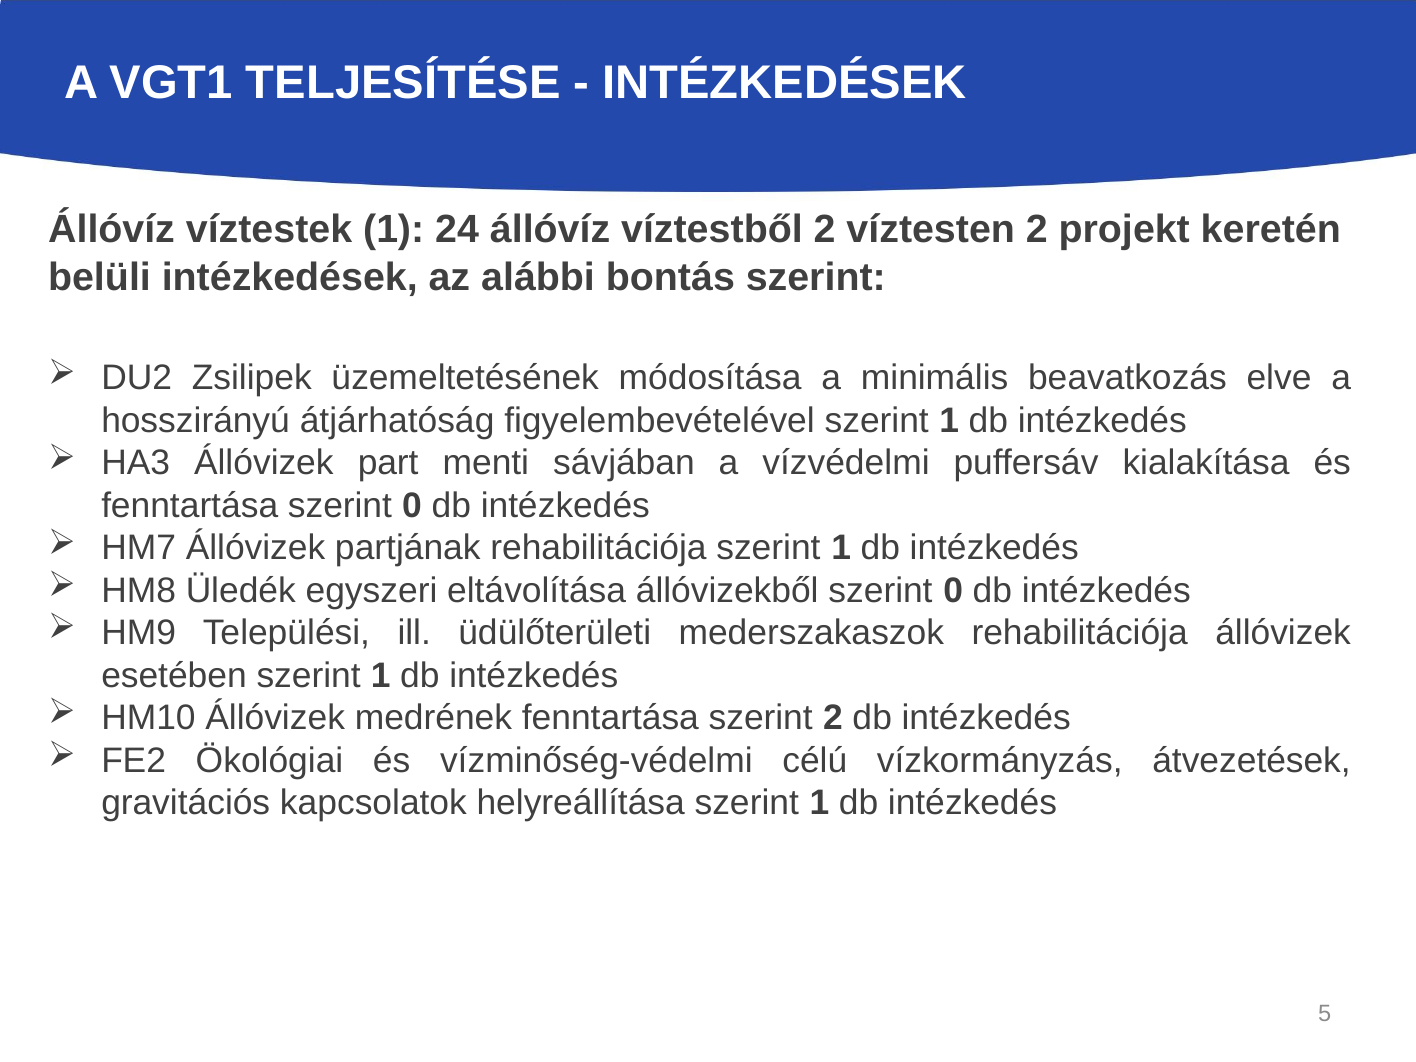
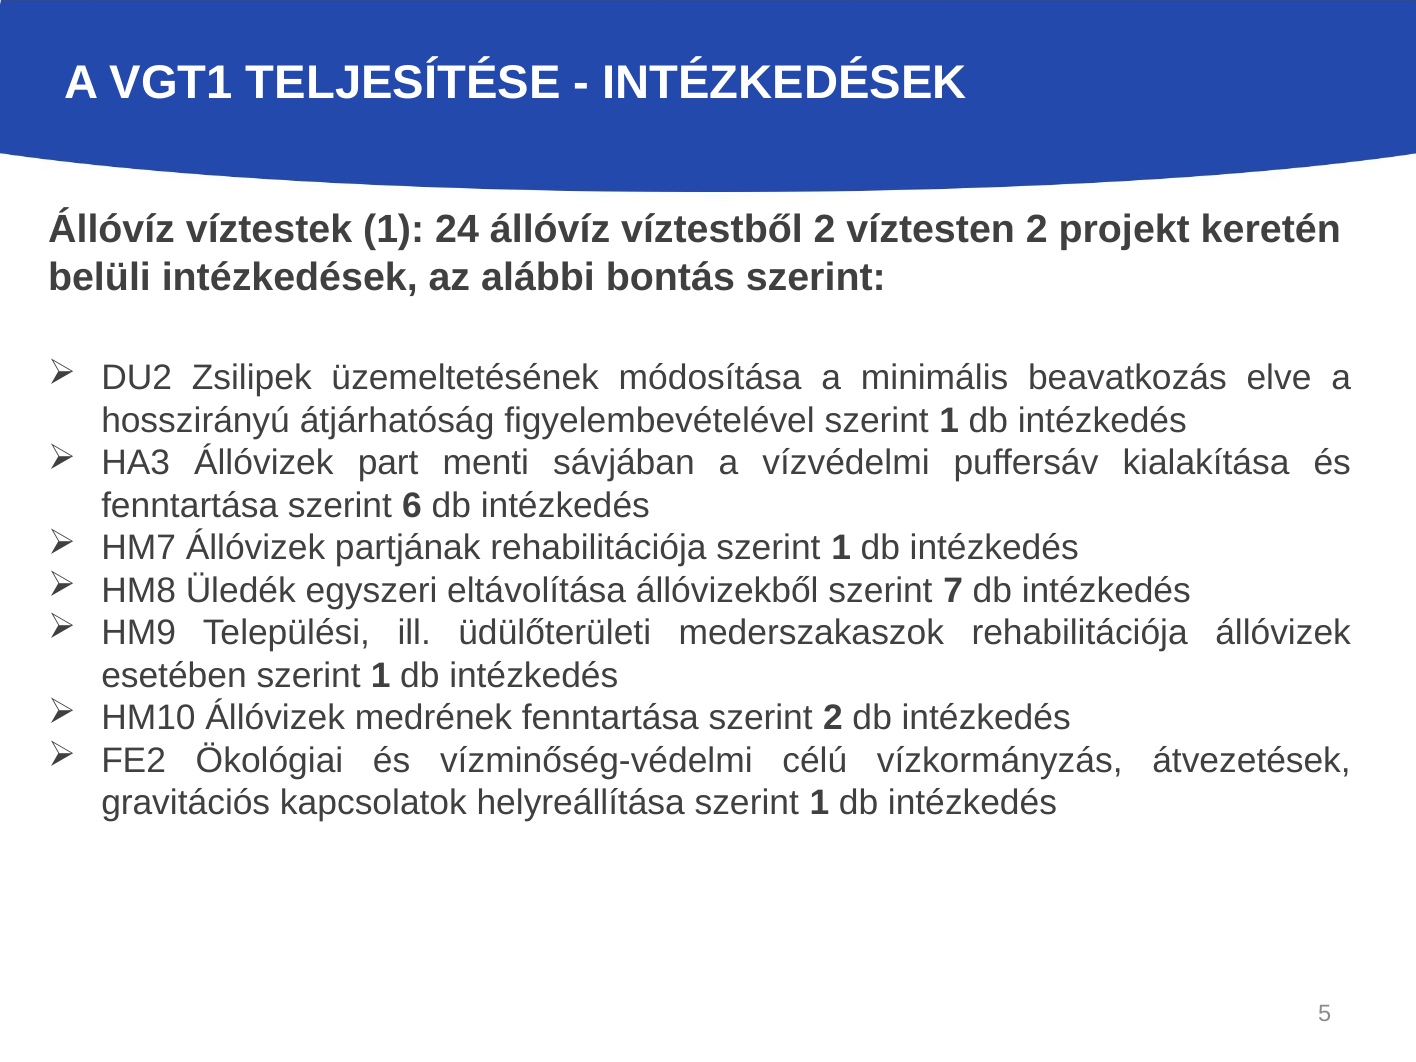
fenntartása szerint 0: 0 -> 6
állóvizekből szerint 0: 0 -> 7
